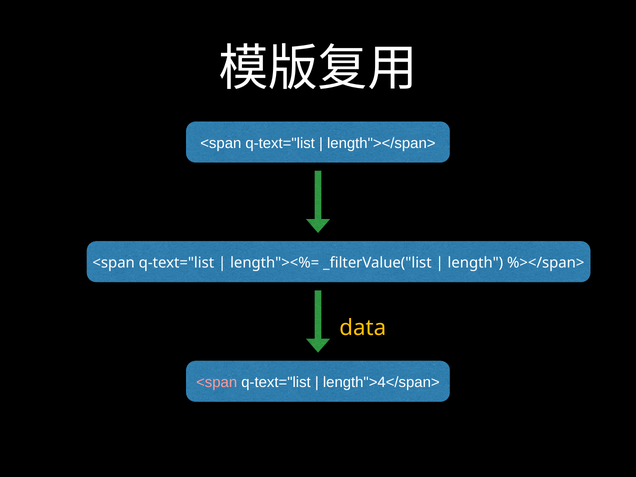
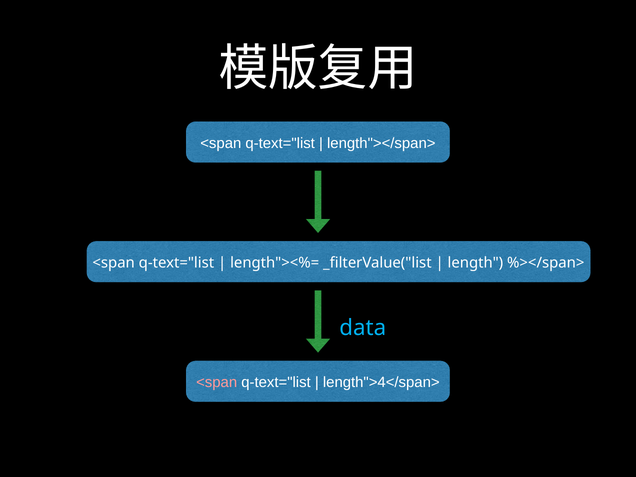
data colour: yellow -> light blue
